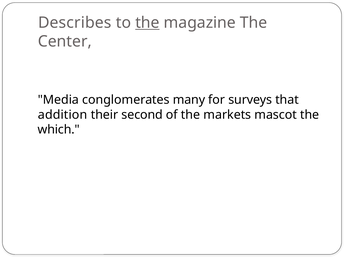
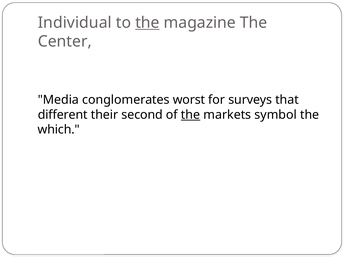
Describes: Describes -> Individual
many: many -> worst
addition: addition -> different
the at (191, 115) underline: none -> present
mascot: mascot -> symbol
